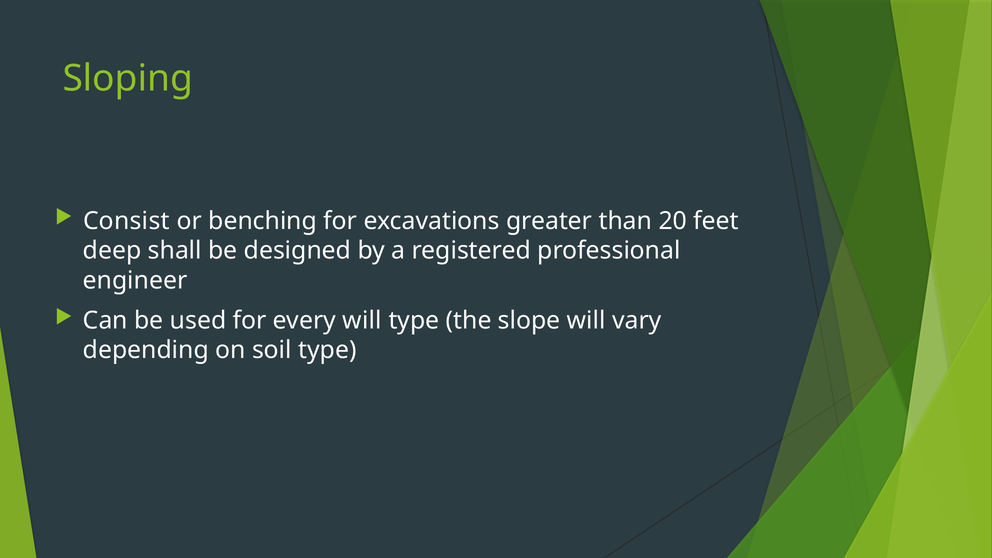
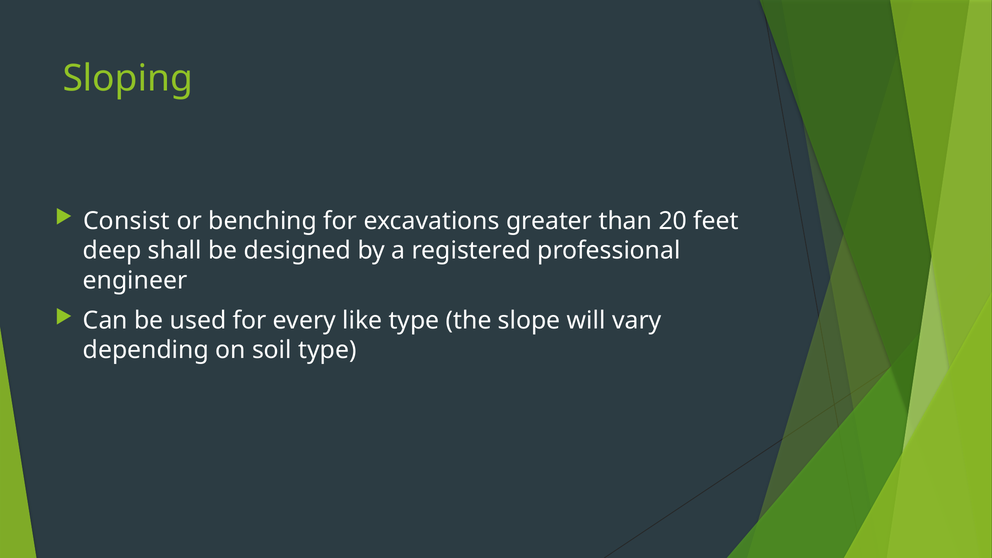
every will: will -> like
